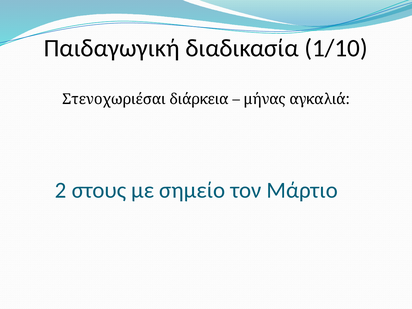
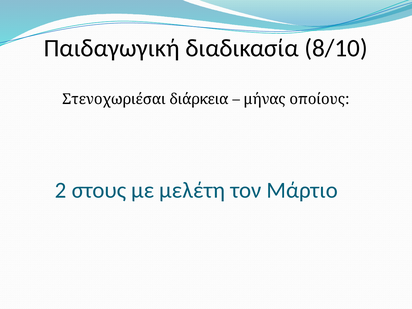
1/10: 1/10 -> 8/10
αγκαλιά: αγκαλιά -> οποίους
σημείο: σημείο -> μελέτη
